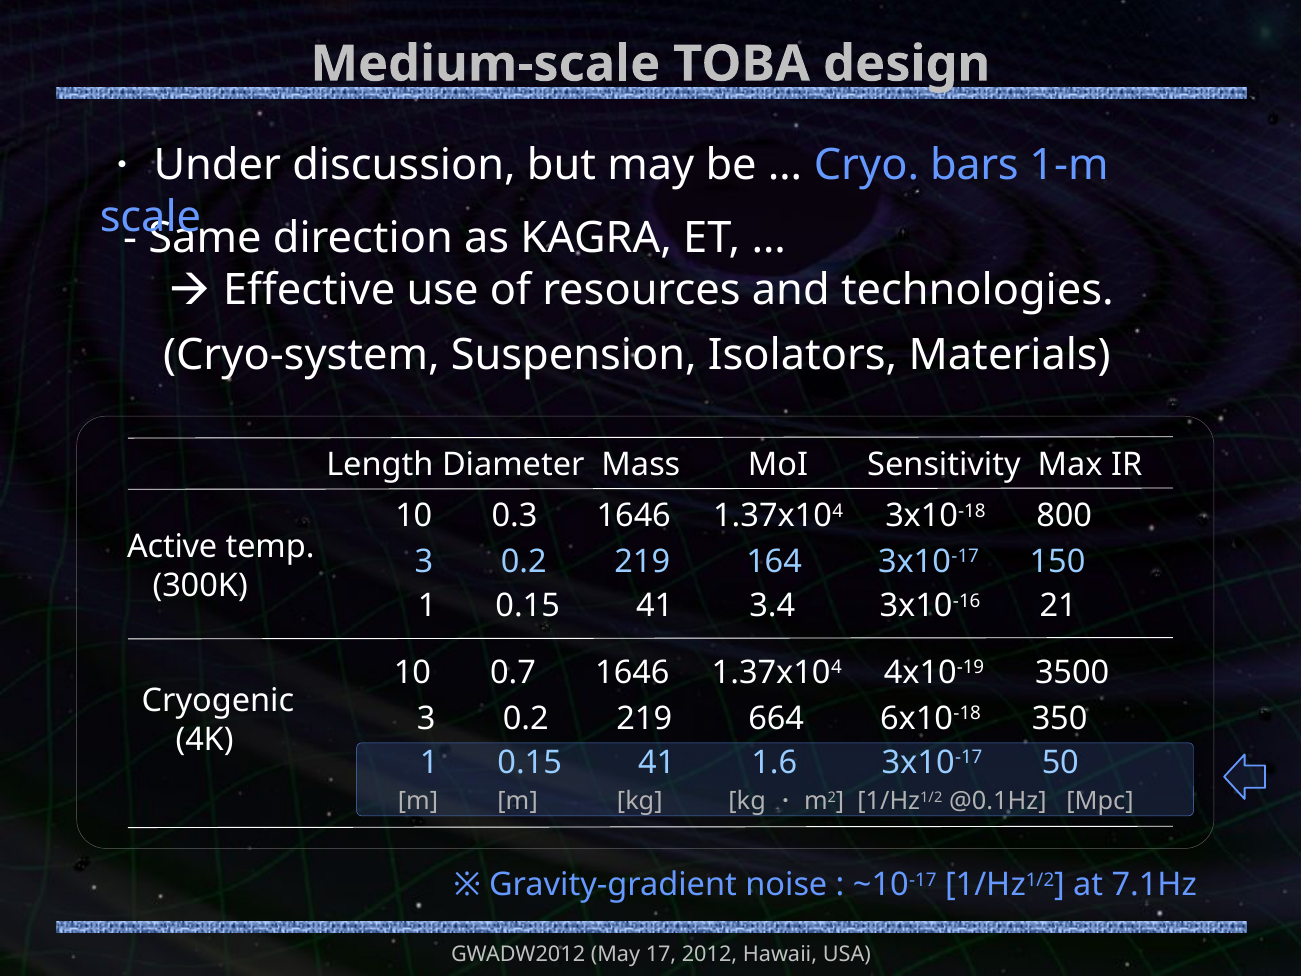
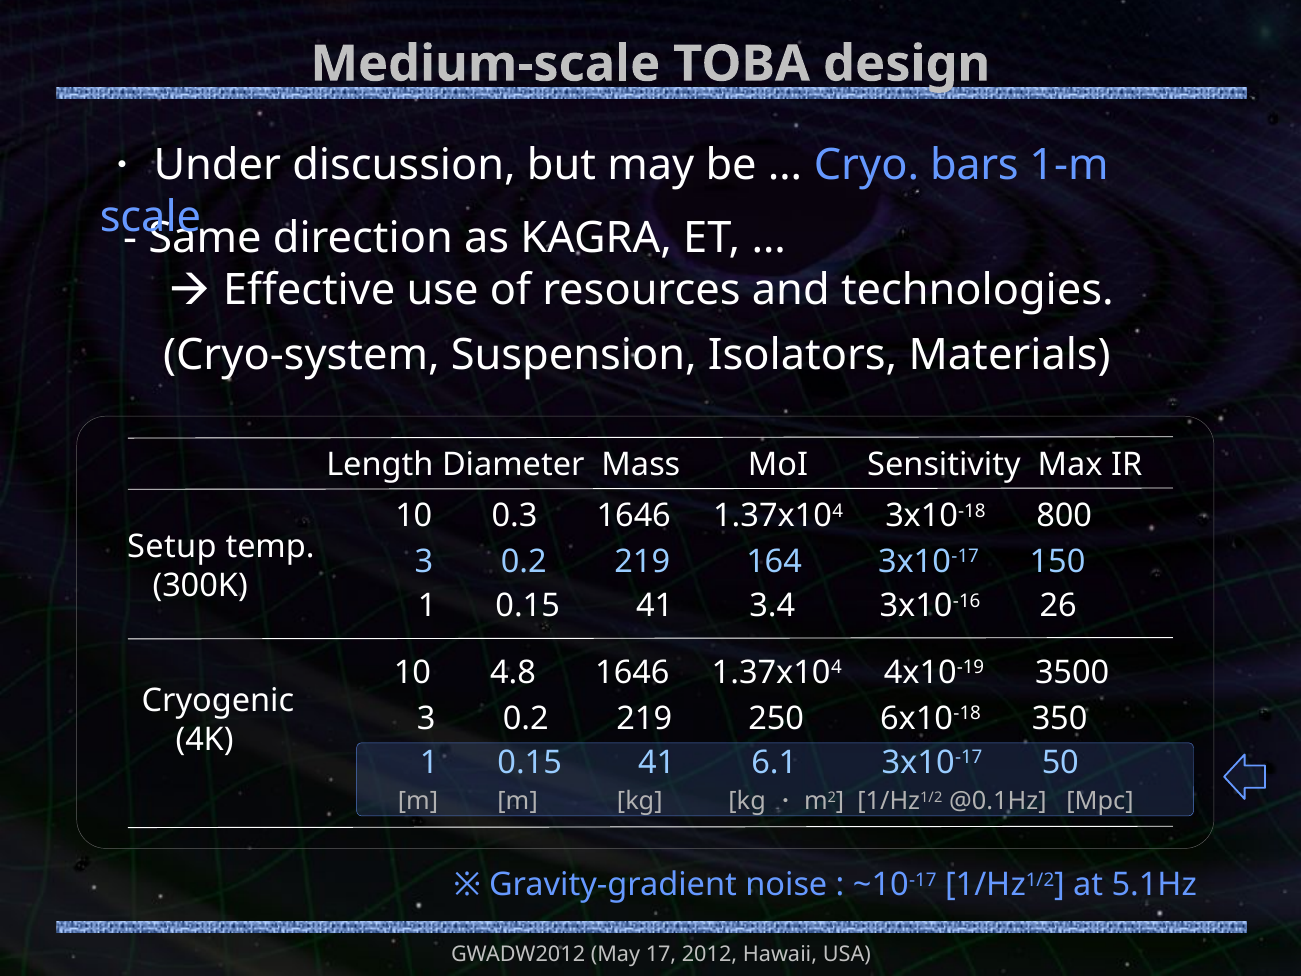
Active: Active -> Setup
21: 21 -> 26
0.7: 0.7 -> 4.8
664: 664 -> 250
1.6: 1.6 -> 6.1
7.1Hz: 7.1Hz -> 5.1Hz
